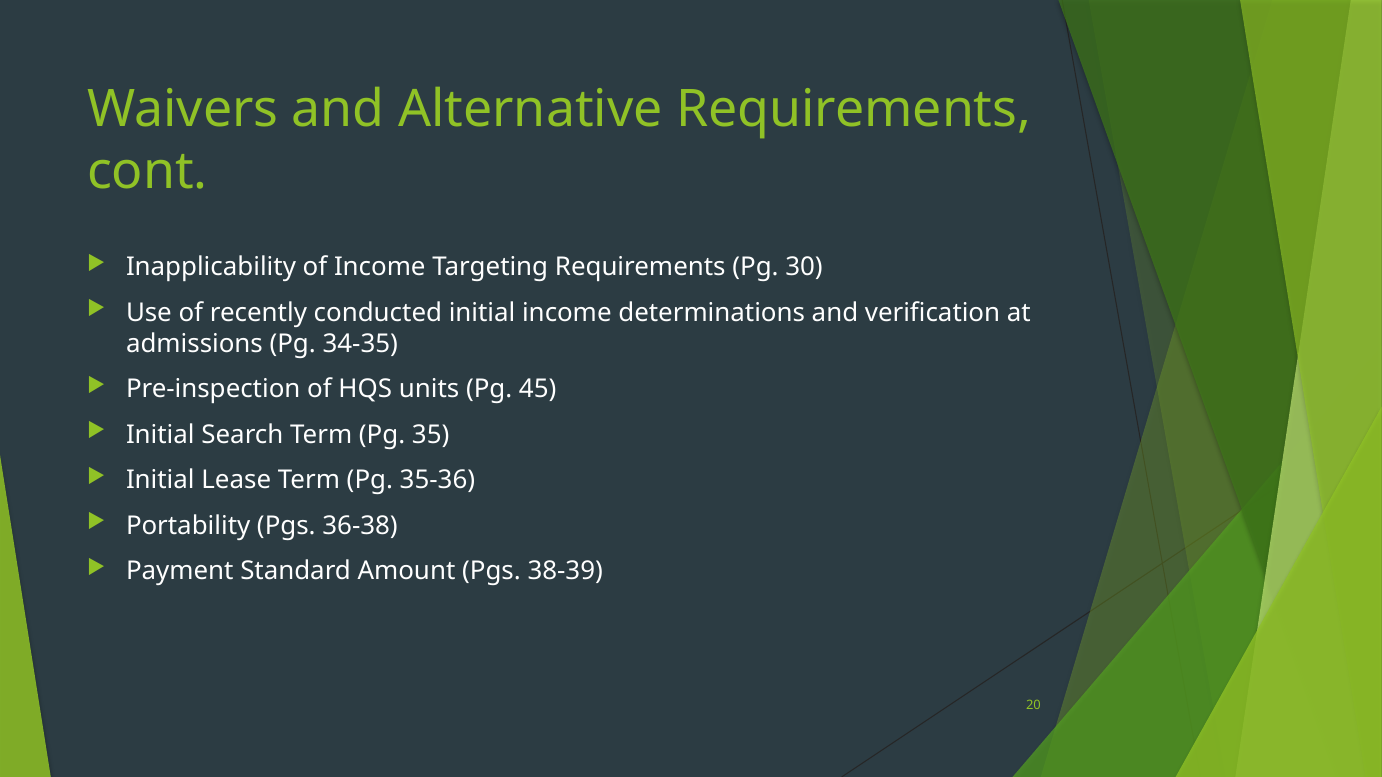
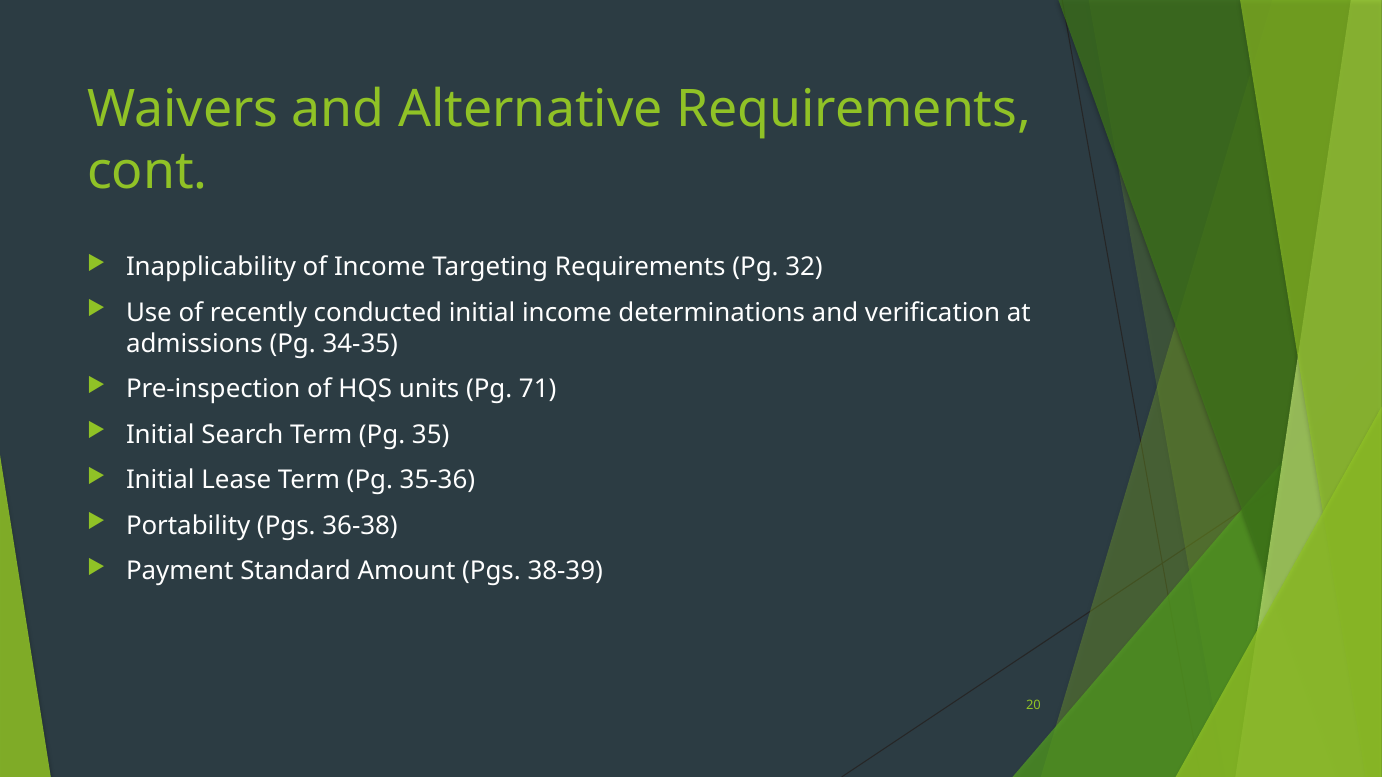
30: 30 -> 32
45: 45 -> 71
